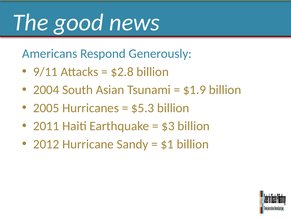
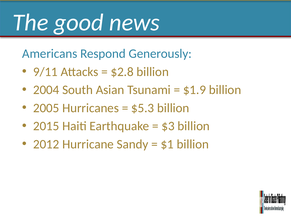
2011: 2011 -> 2015
